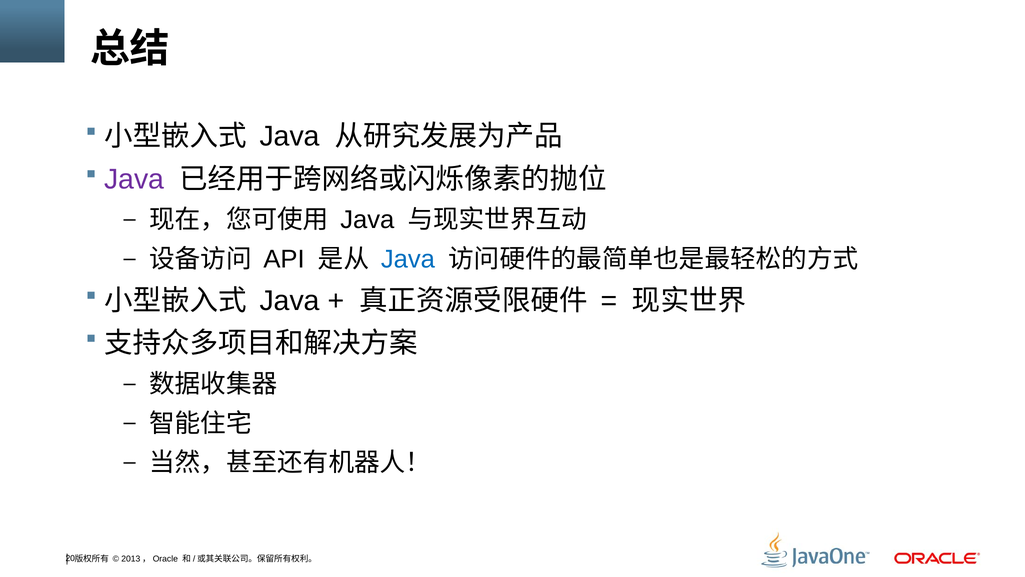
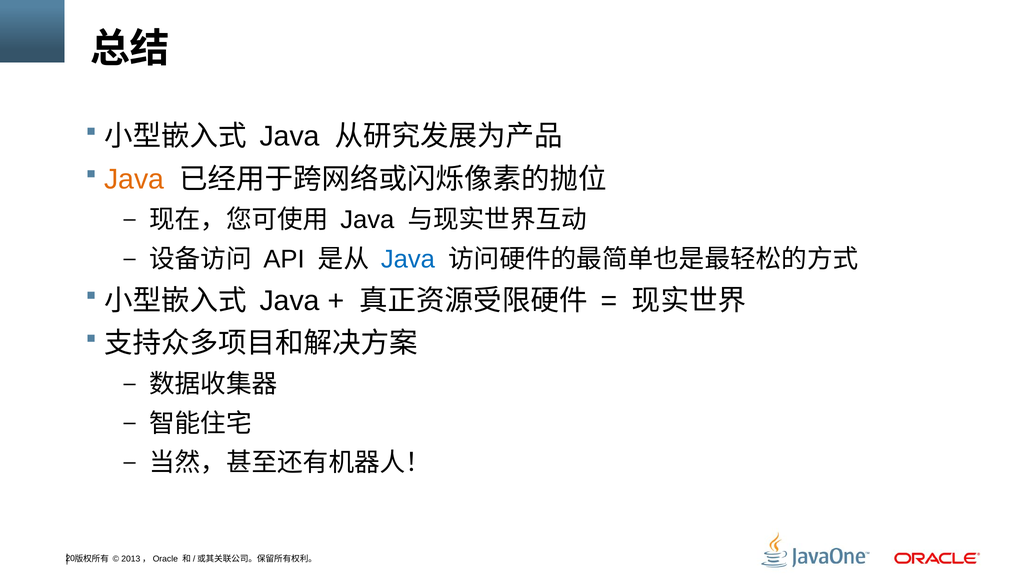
Java at (134, 179) colour: purple -> orange
